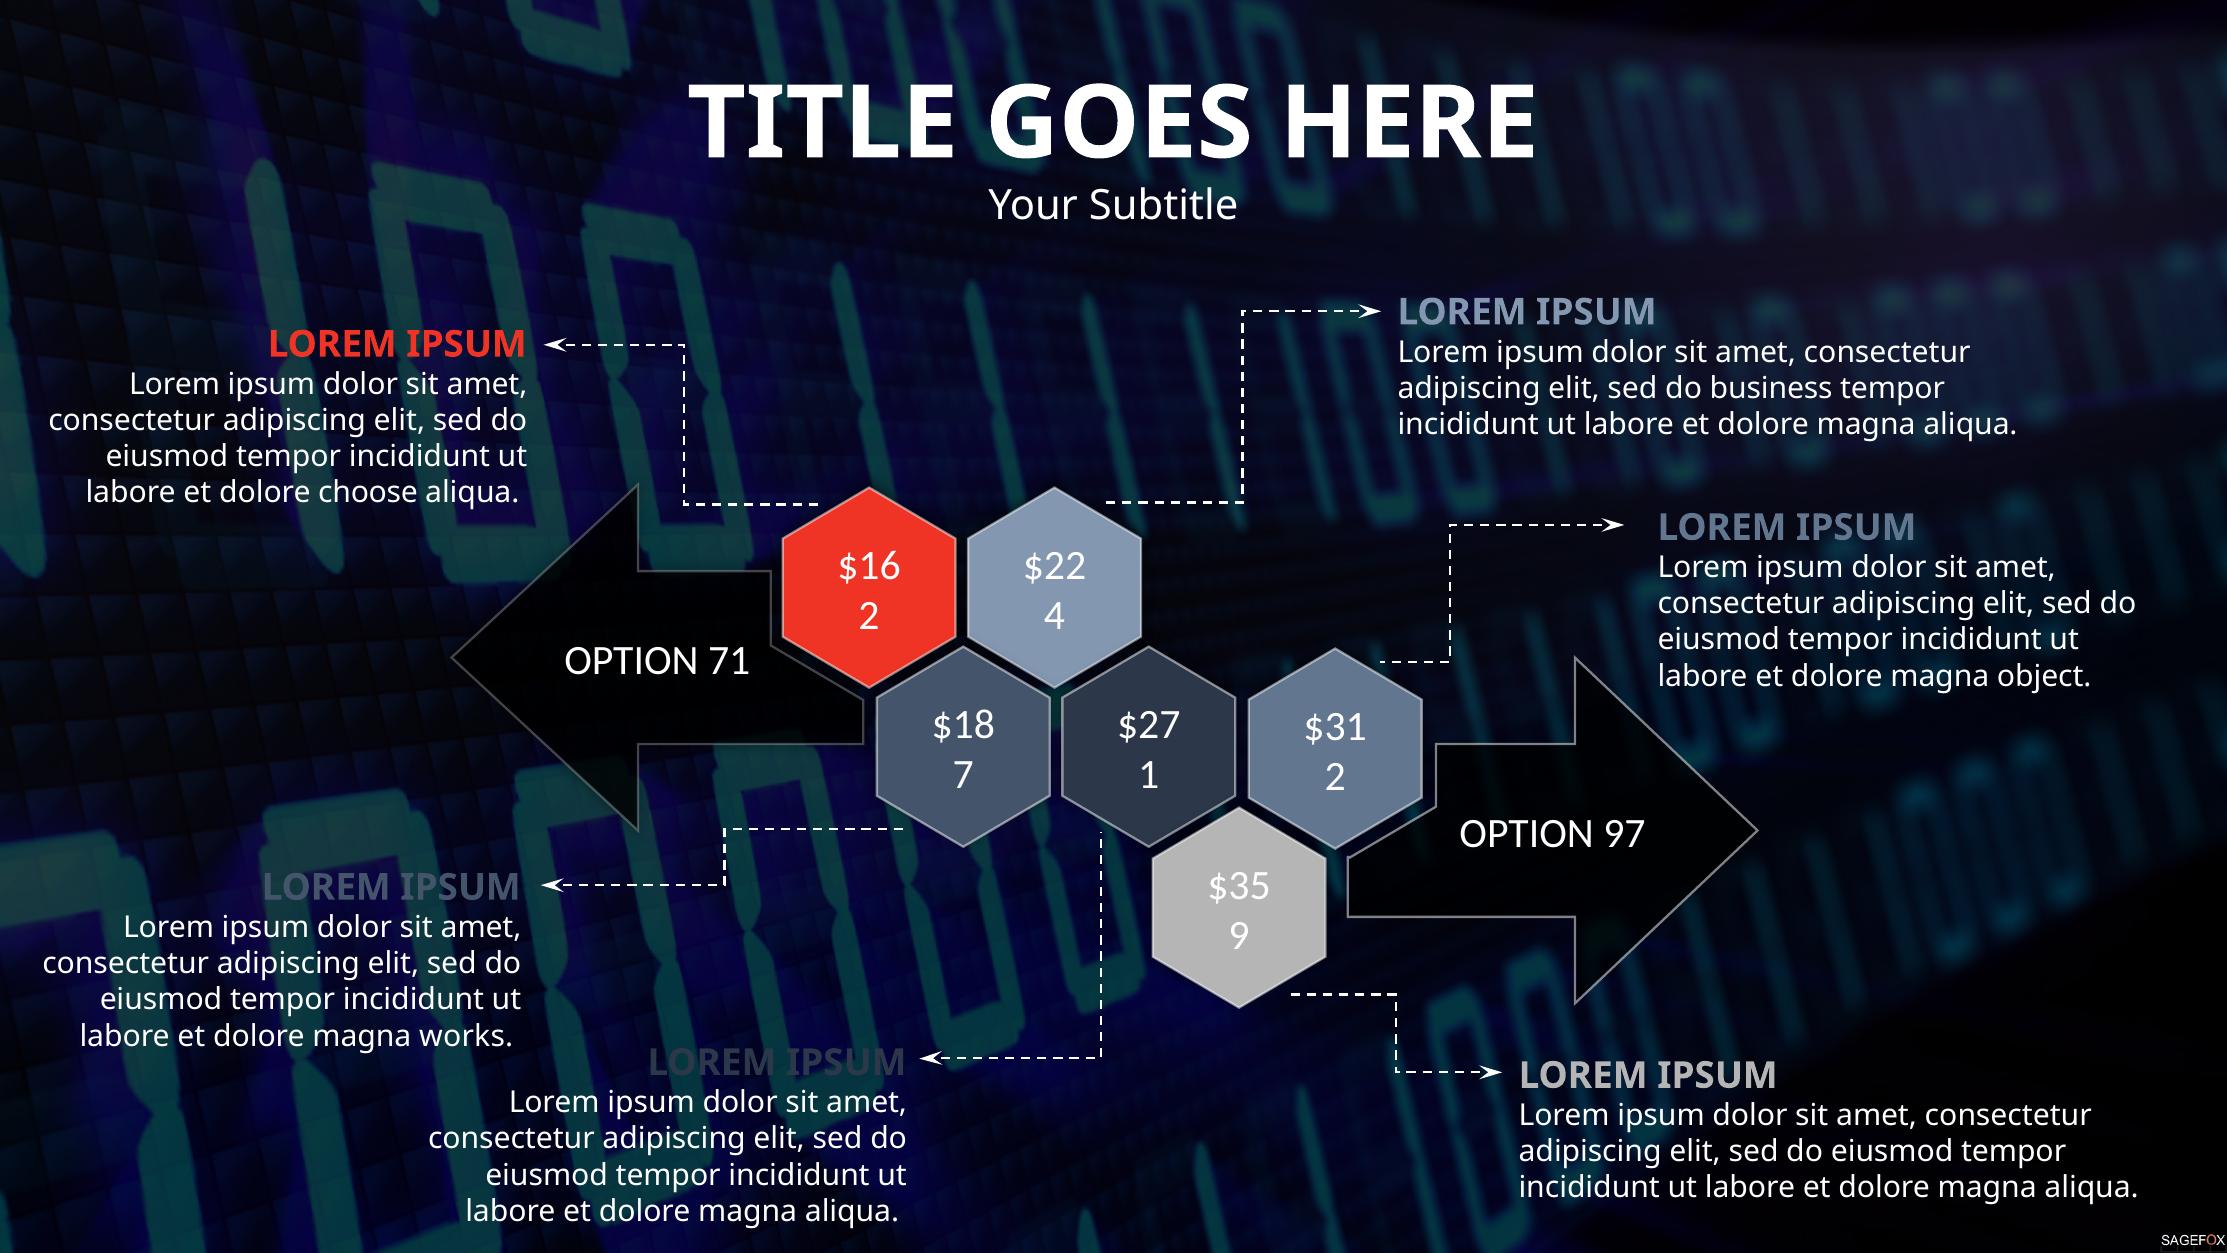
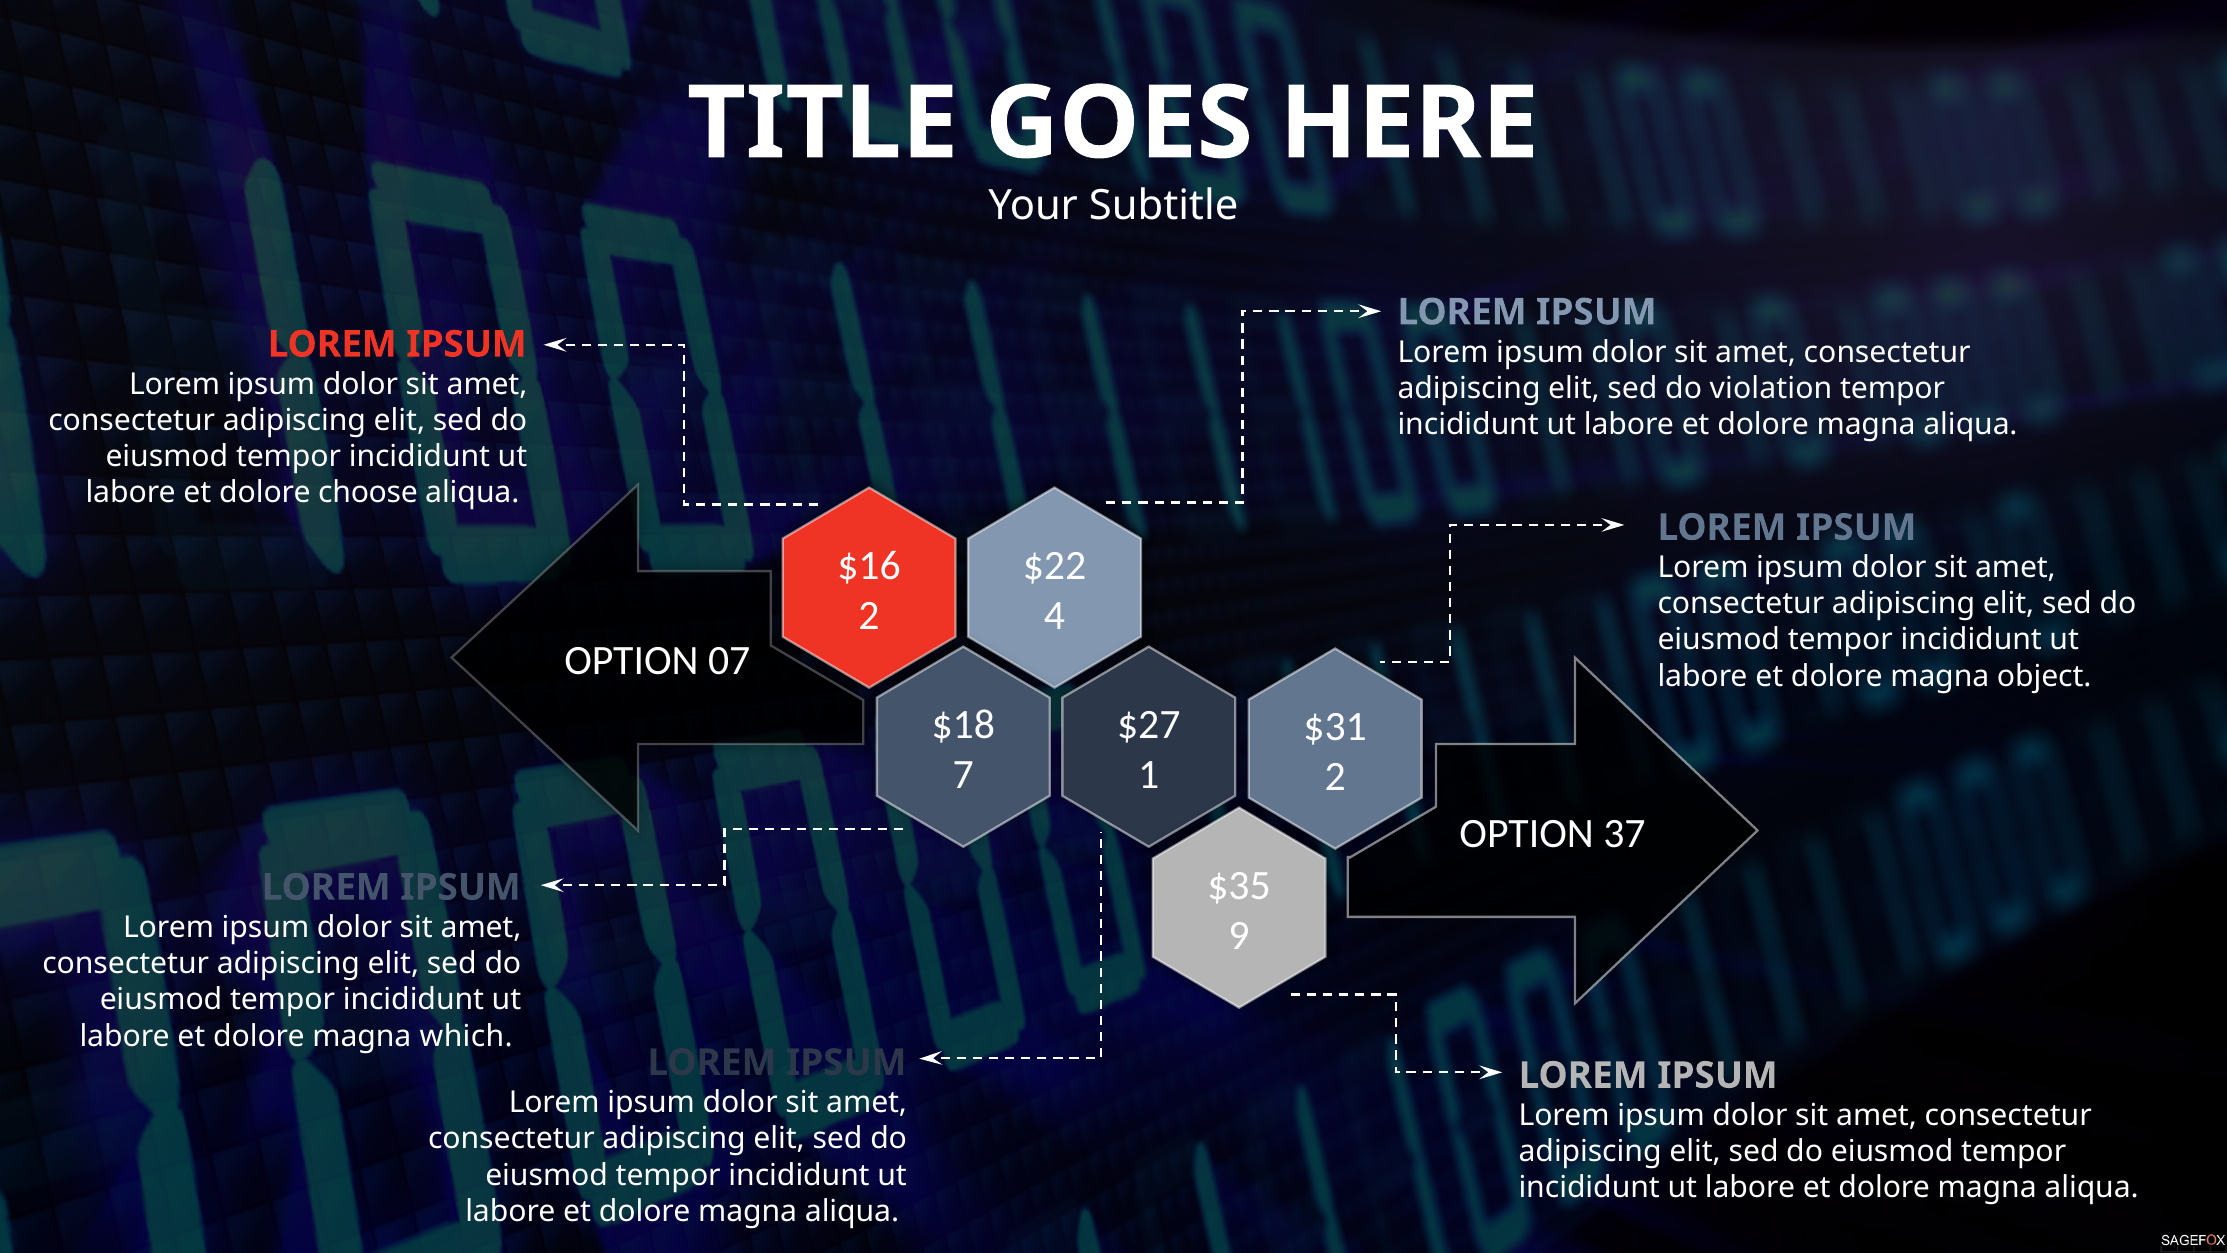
business: business -> violation
71: 71 -> 07
97: 97 -> 37
works: works -> which
